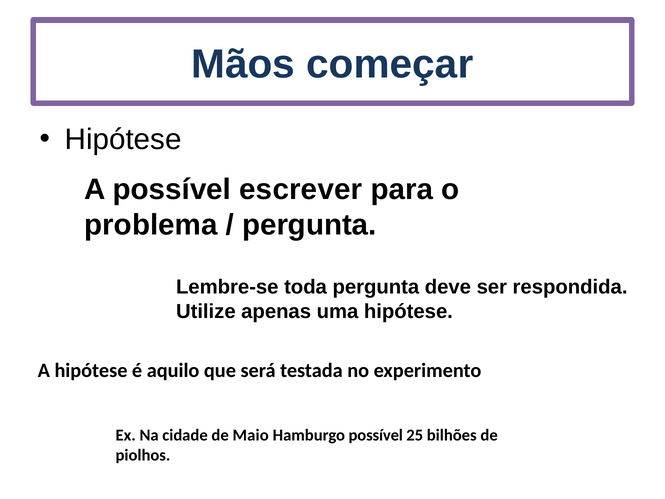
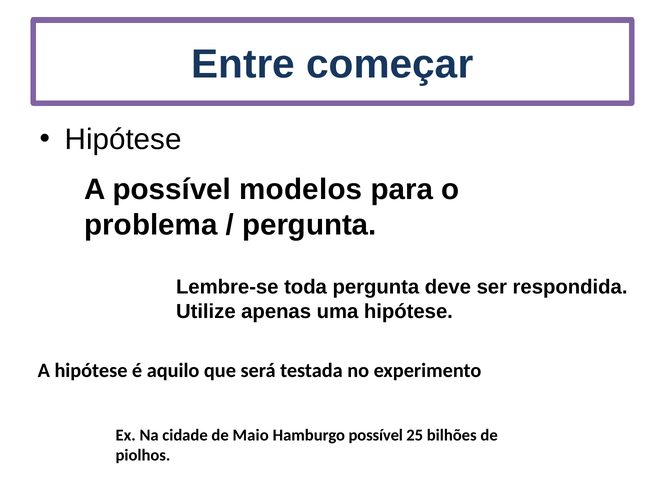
Mãos: Mãos -> Entre
escrever: escrever -> modelos
